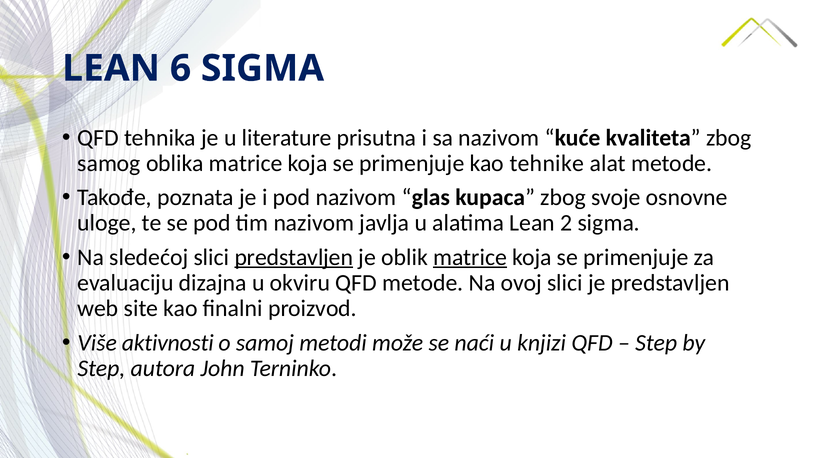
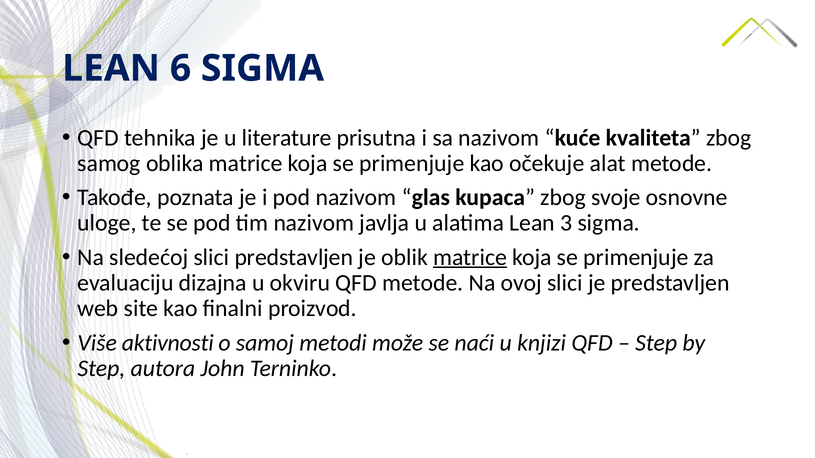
tehnike: tehnike -> očekuje
2: 2 -> 3
predstavljen at (294, 257) underline: present -> none
